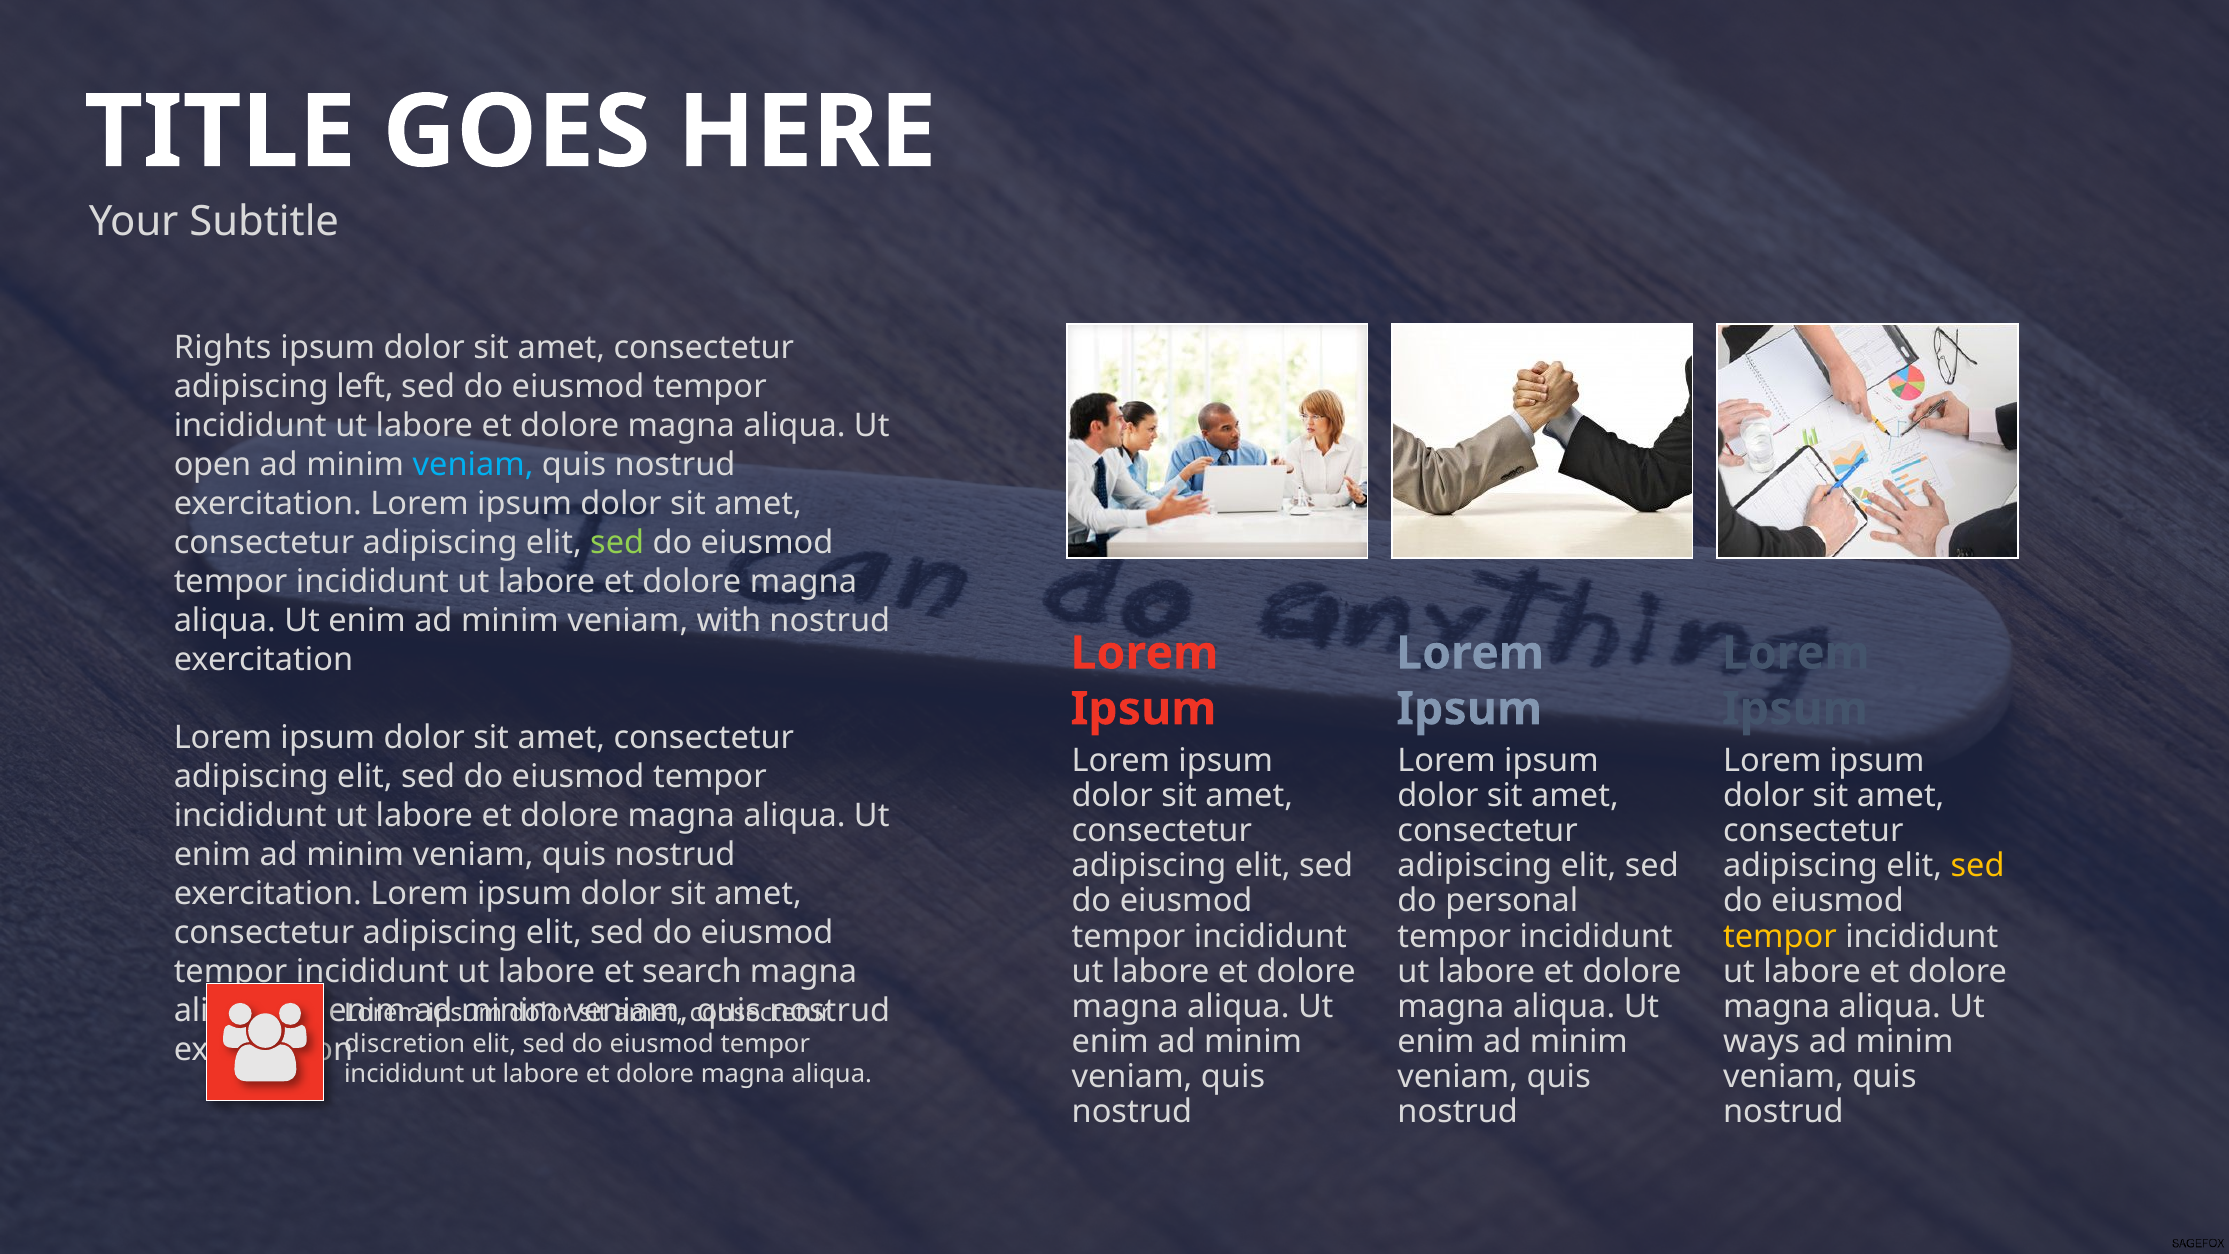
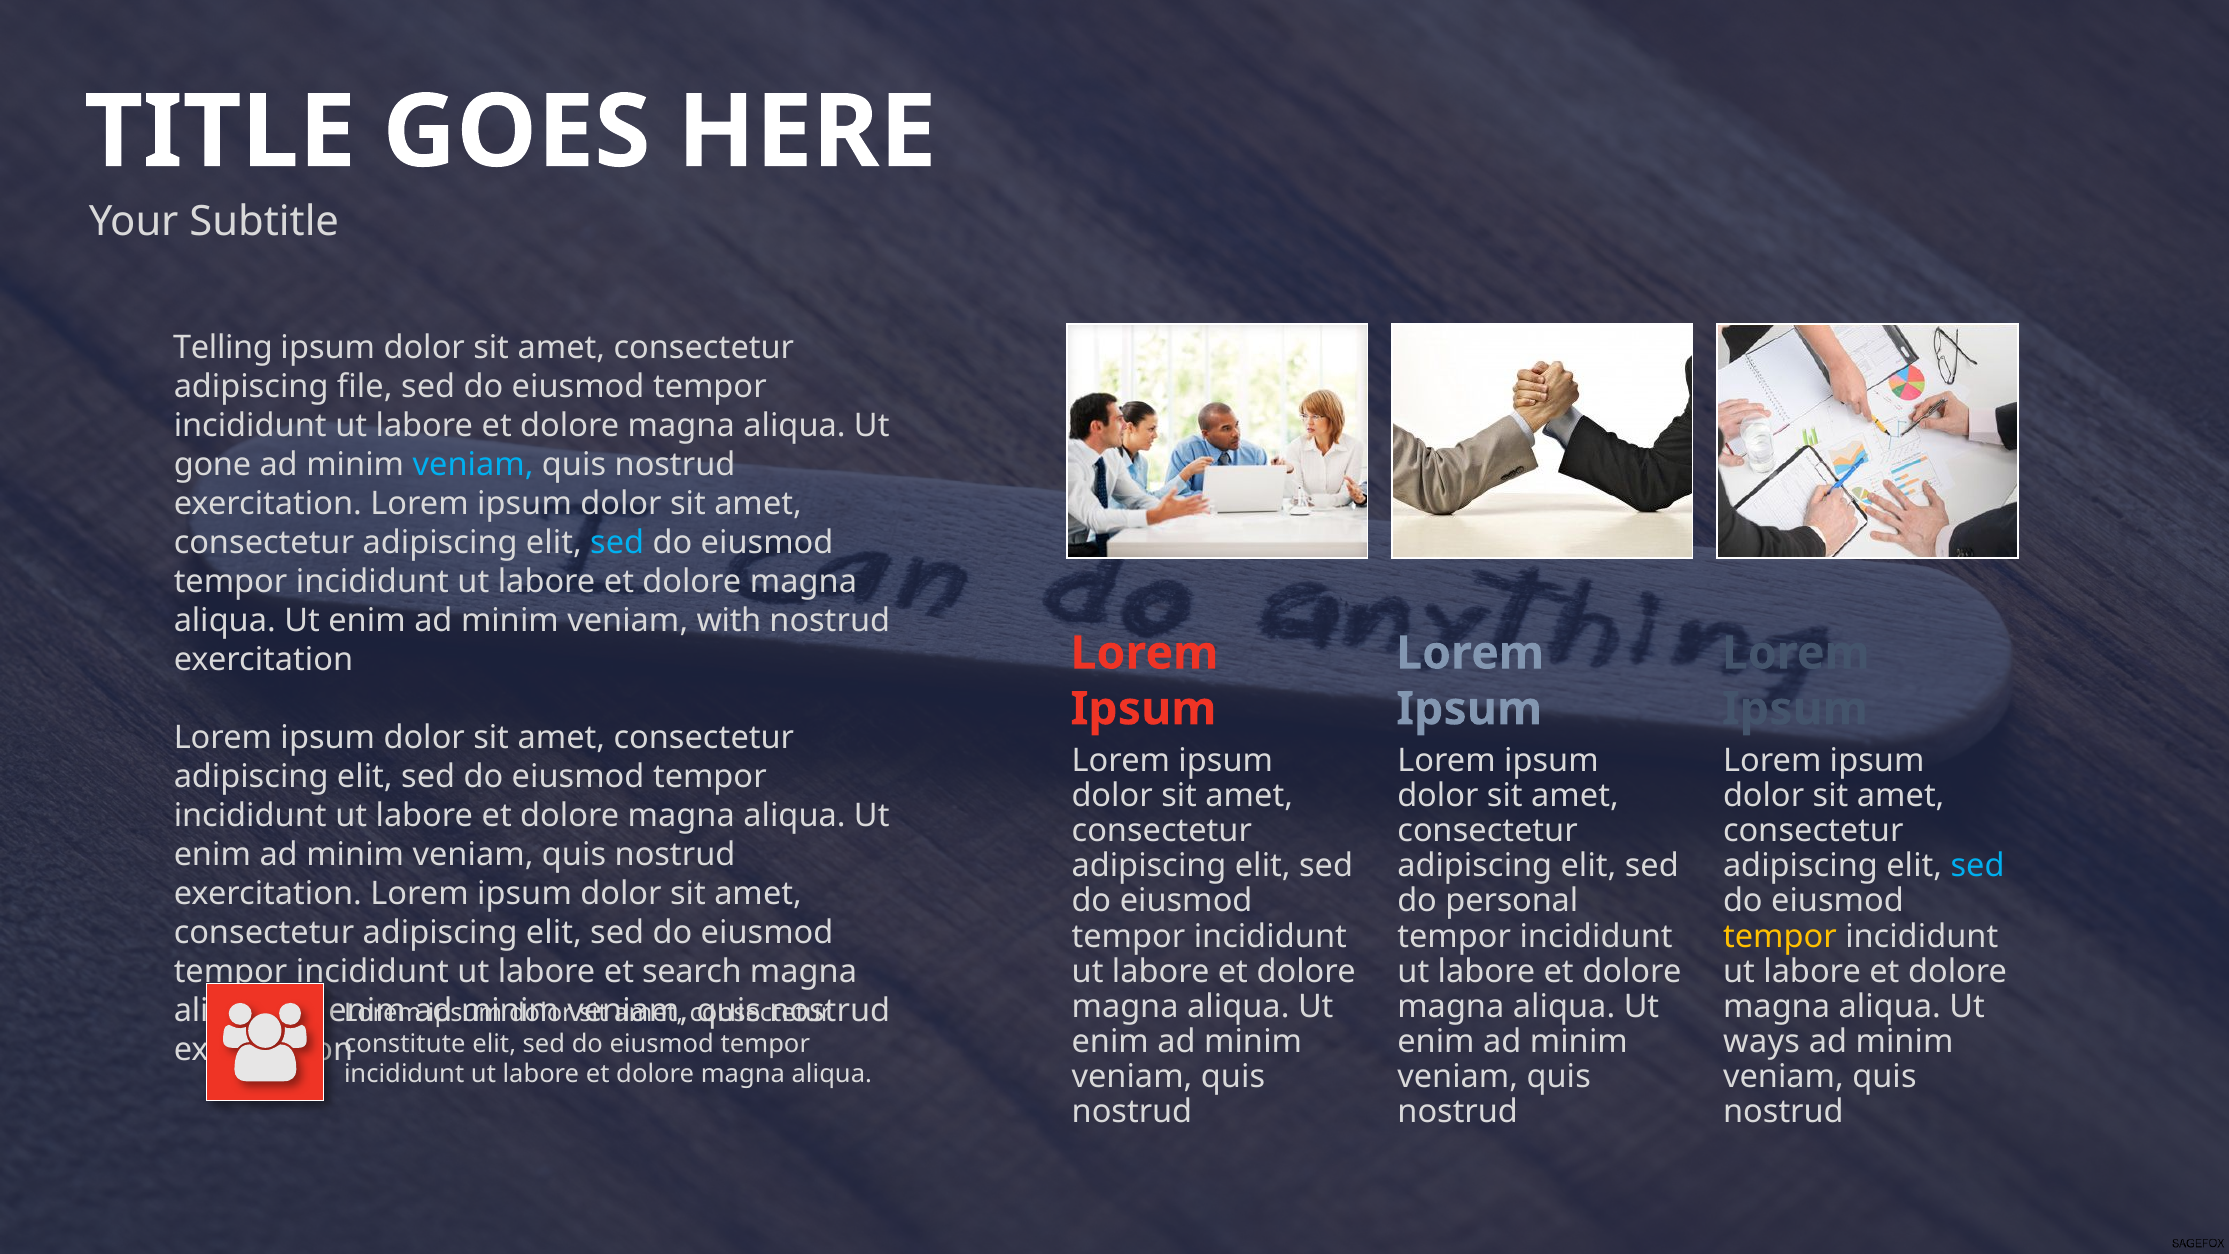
Rights: Rights -> Telling
left: left -> file
open: open -> gone
sed at (617, 542) colour: light green -> light blue
sed at (1978, 866) colour: yellow -> light blue
discretion: discretion -> constitute
